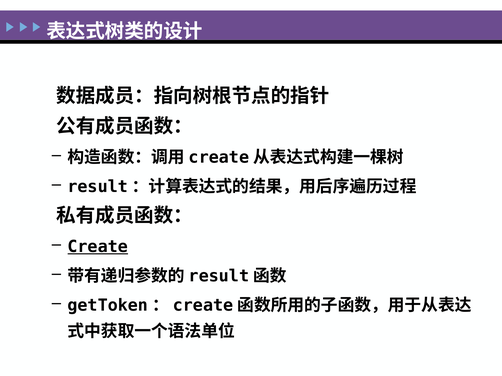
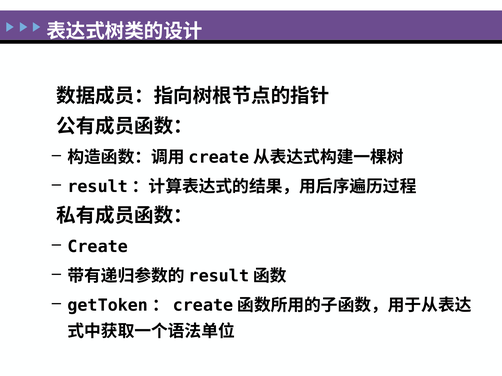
Create underline: present -> none
